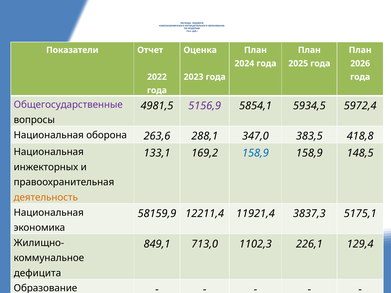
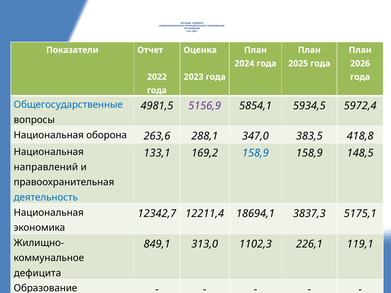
Общегосударственные colour: purple -> blue
инжекторных: инжекторных -> направлений
деятельность colour: orange -> blue
58159,9: 58159,9 -> 12342,7
11921,4: 11921,4 -> 18694,1
713,0: 713,0 -> 313,0
129,4: 129,4 -> 119,1
